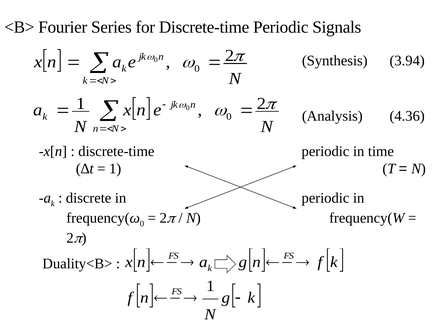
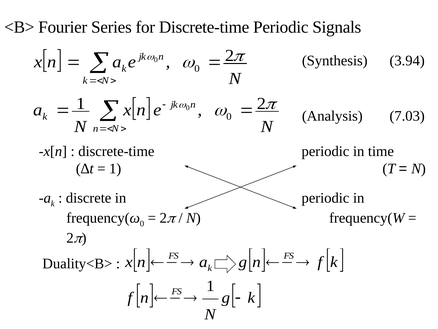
4.36: 4.36 -> 7.03
